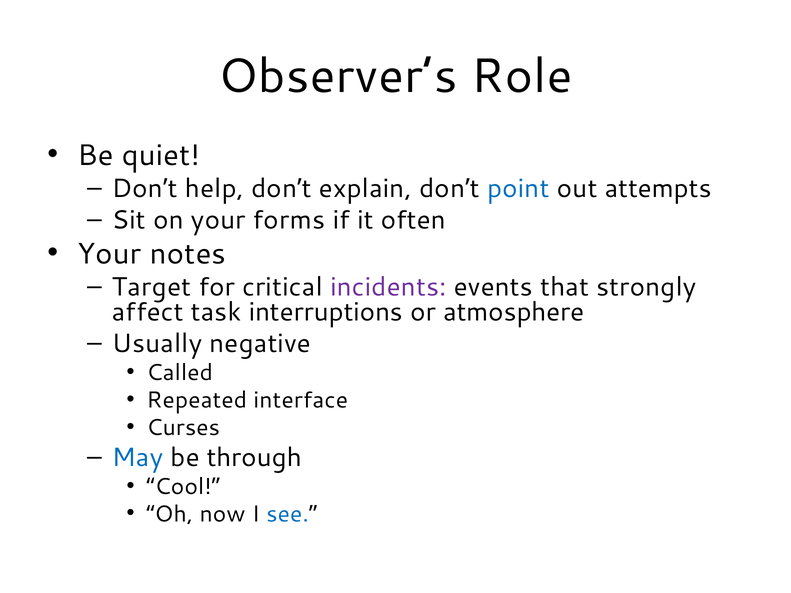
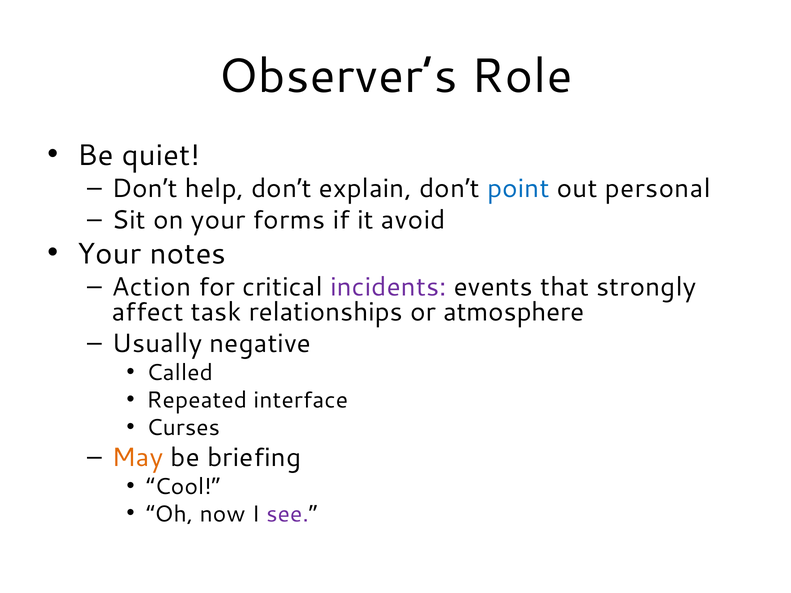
attempts: attempts -> personal
often: often -> avoid
Target: Target -> Action
interruptions: interruptions -> relationships
May colour: blue -> orange
through: through -> briefing
see colour: blue -> purple
